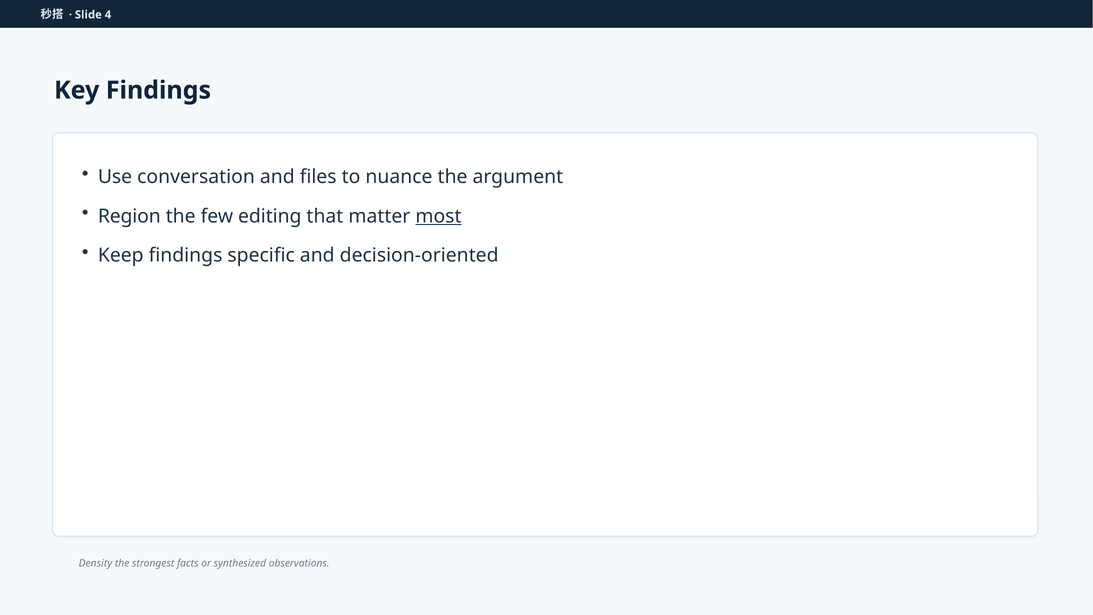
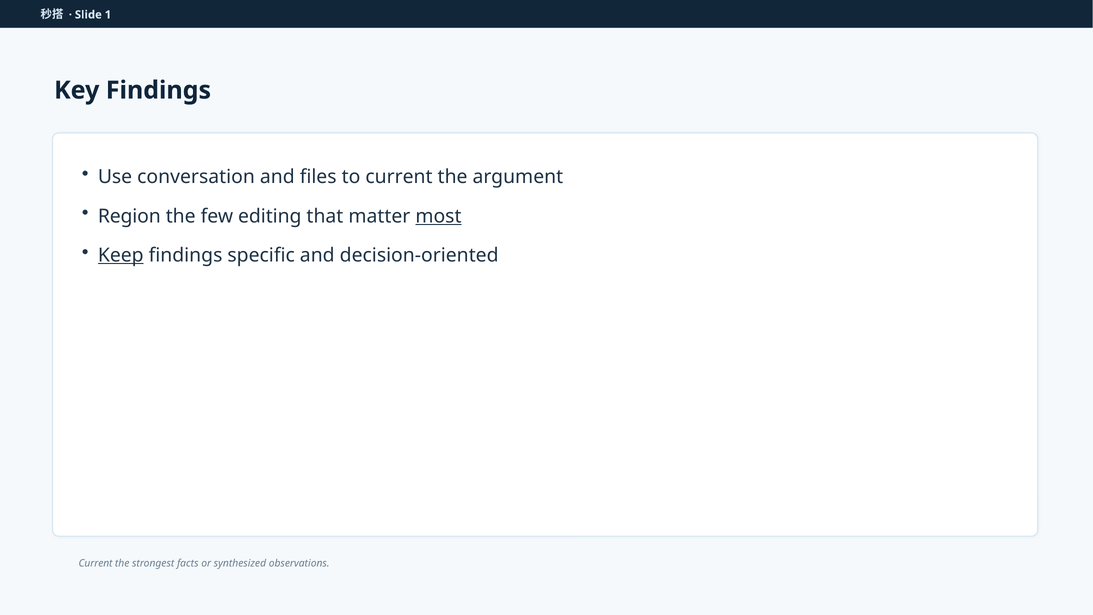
4: 4 -> 1
to nuance: nuance -> current
Keep underline: none -> present
Density at (95, 563): Density -> Current
